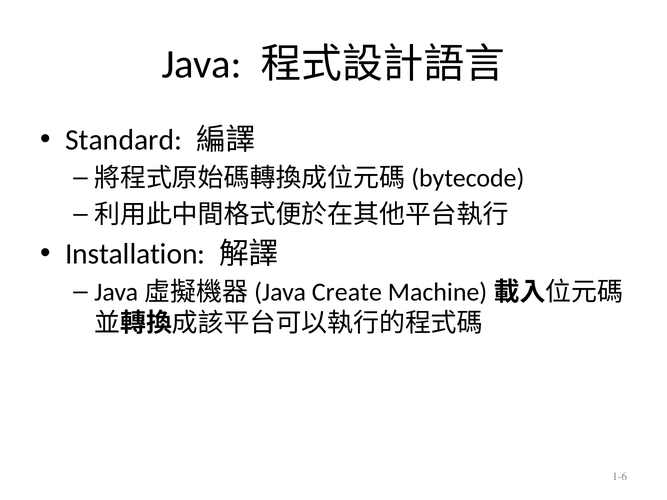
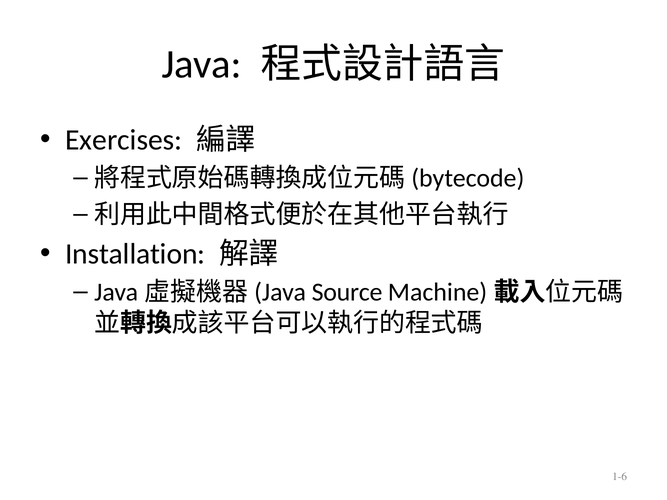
Standard: Standard -> Exercises
Create: Create -> Source
